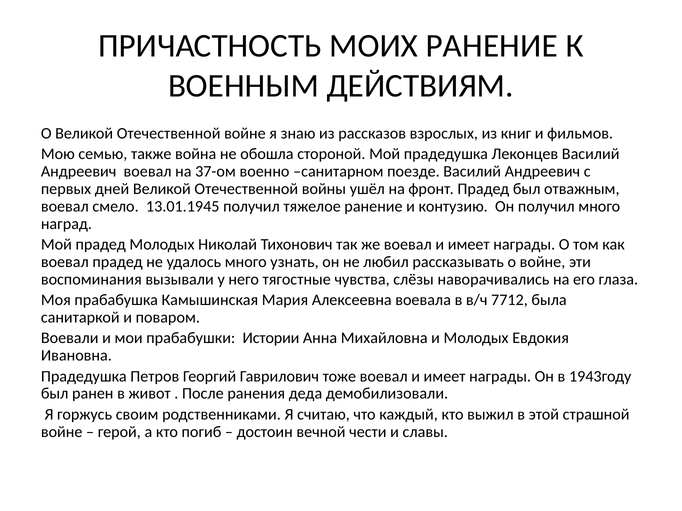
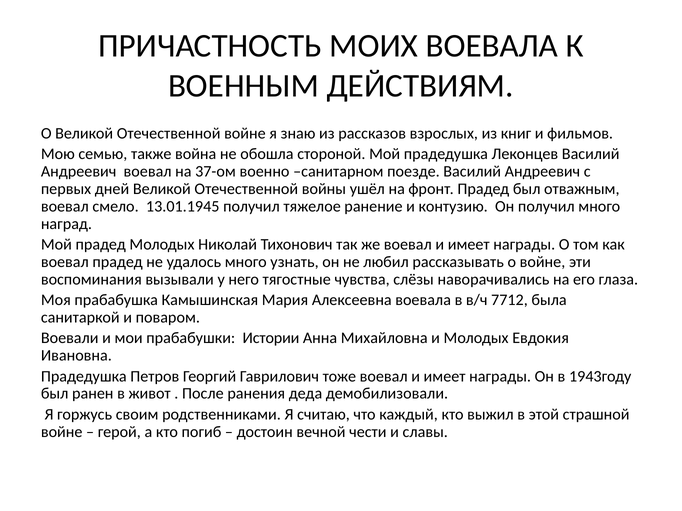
МОИХ РАНЕНИЕ: РАНЕНИЕ -> ВОЕВАЛА
